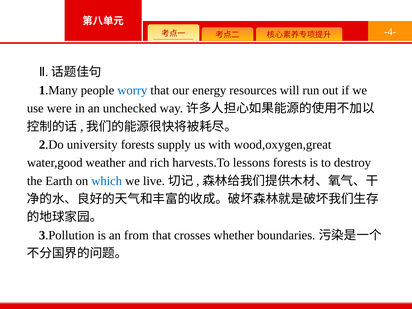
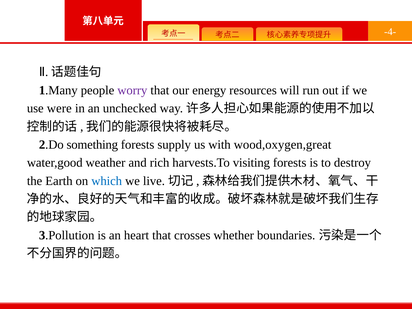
worry colour: blue -> purple
university: university -> something
lessons: lessons -> visiting
from: from -> heart
